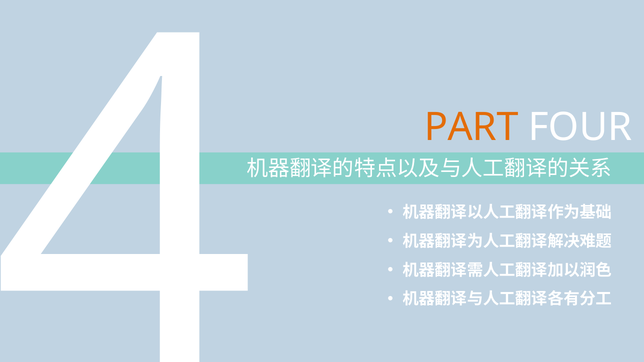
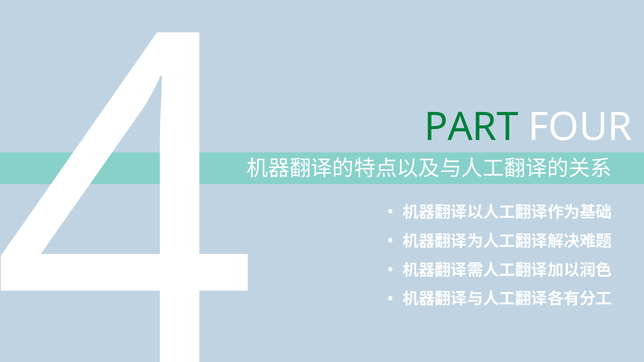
PART colour: orange -> green
